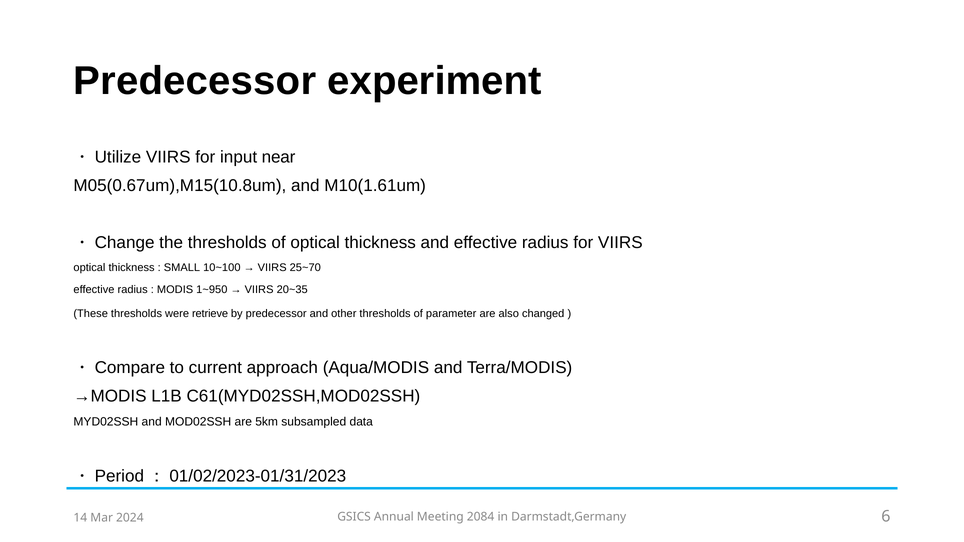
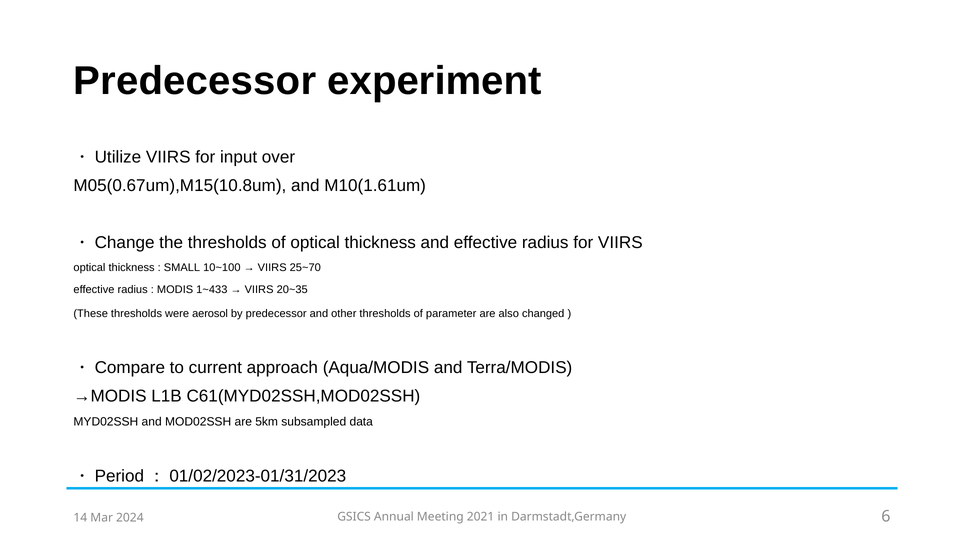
near: near -> over
1~950: 1~950 -> 1~433
retrieve: retrieve -> aerosol
2084: 2084 -> 2021
